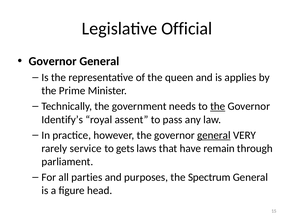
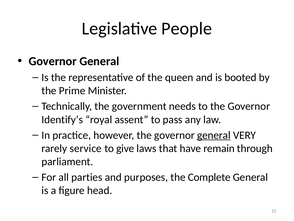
Official: Official -> People
applies: applies -> booted
the at (218, 106) underline: present -> none
gets: gets -> give
Spectrum: Spectrum -> Complete
